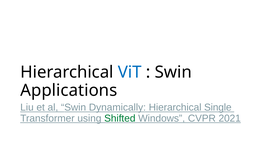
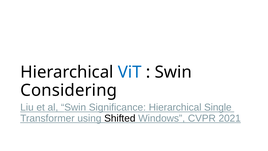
Applications: Applications -> Considering
Dynamically: Dynamically -> Significance
Shifted colour: green -> black
